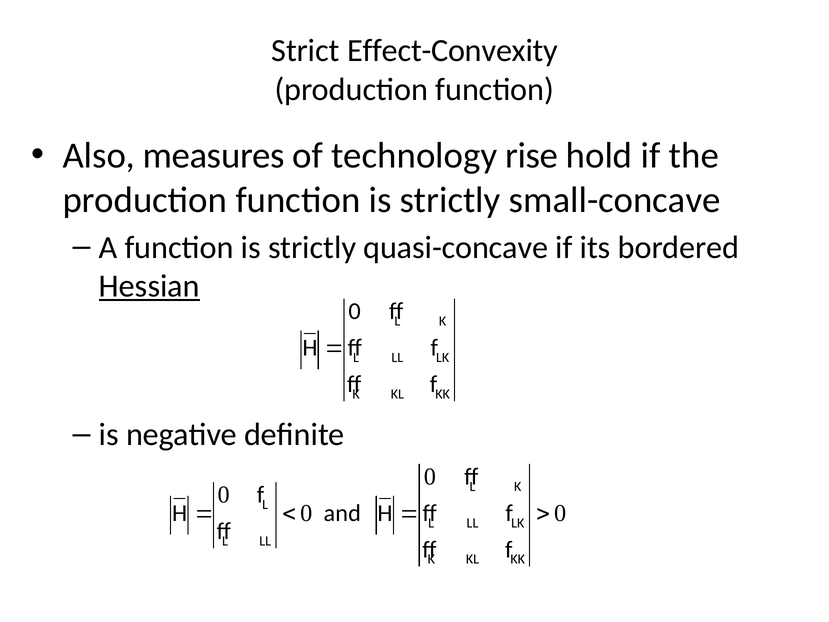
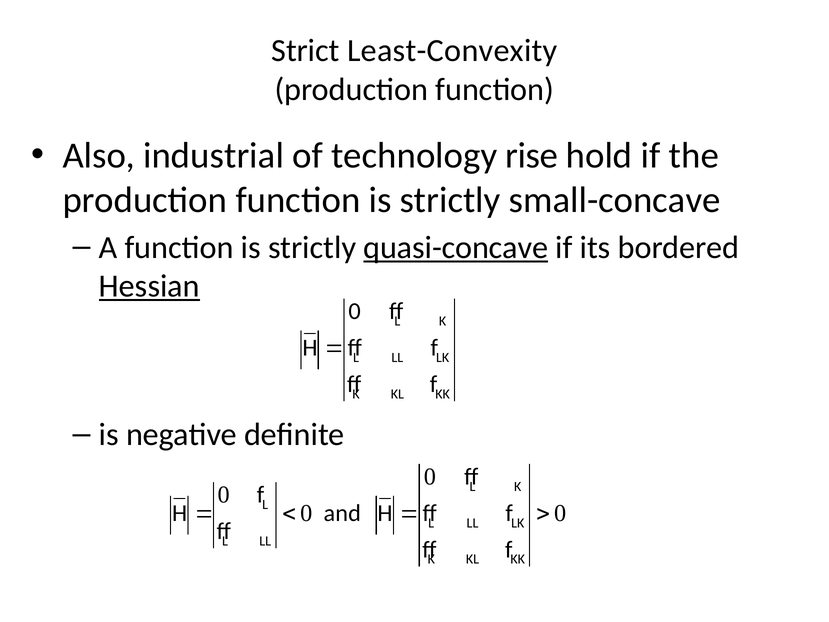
Effect-Convexity: Effect-Convexity -> Least-Convexity
measures: measures -> industrial
quasi-concave underline: none -> present
